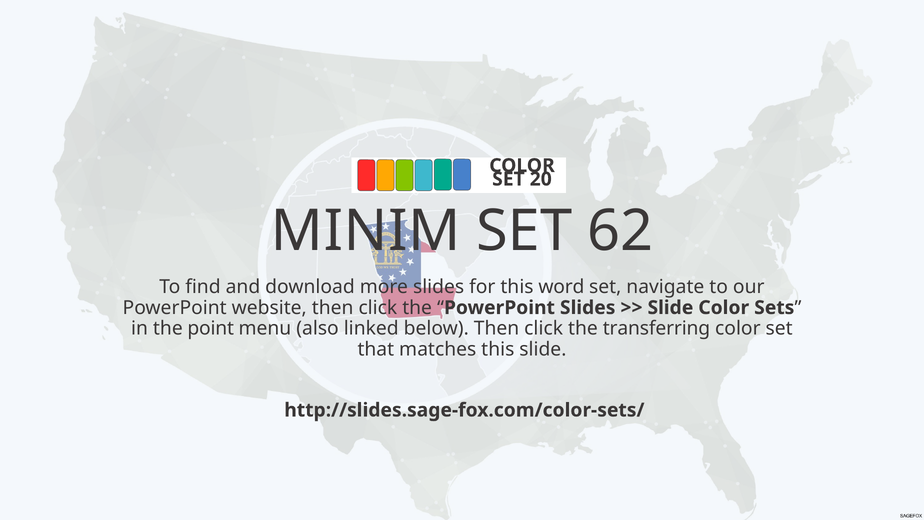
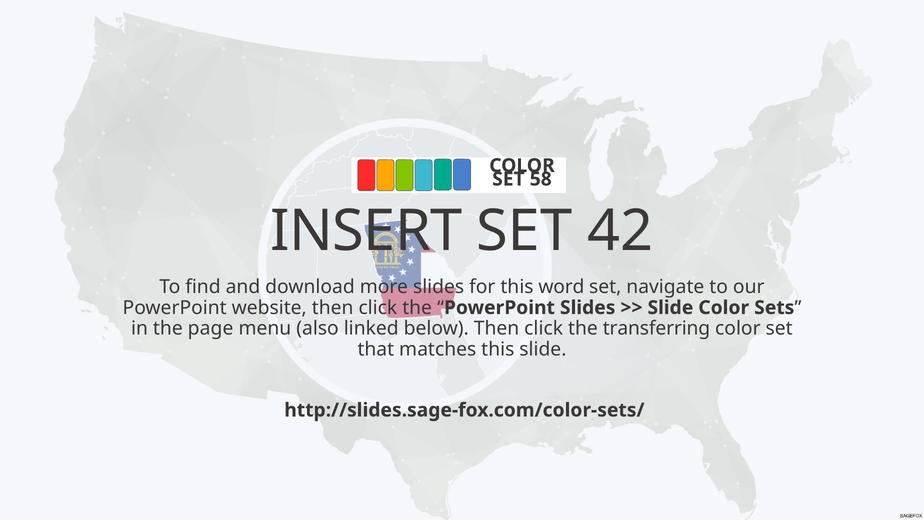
20: 20 -> 58
MINIM: MINIM -> INSERT
62: 62 -> 42
point: point -> page
